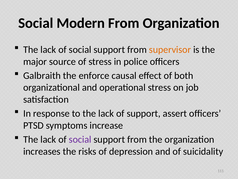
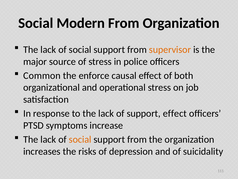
Galbraith: Galbraith -> Common
support assert: assert -> effect
social at (80, 139) colour: purple -> orange
